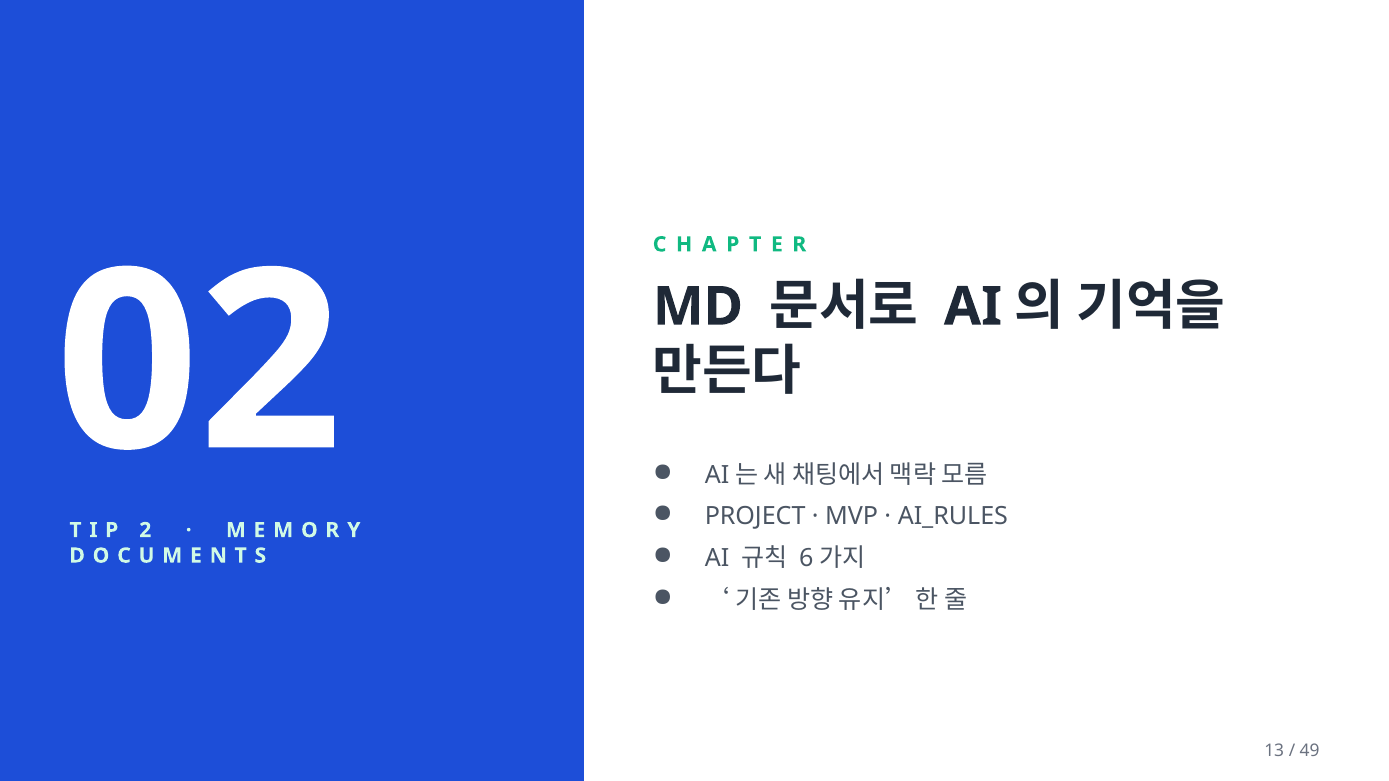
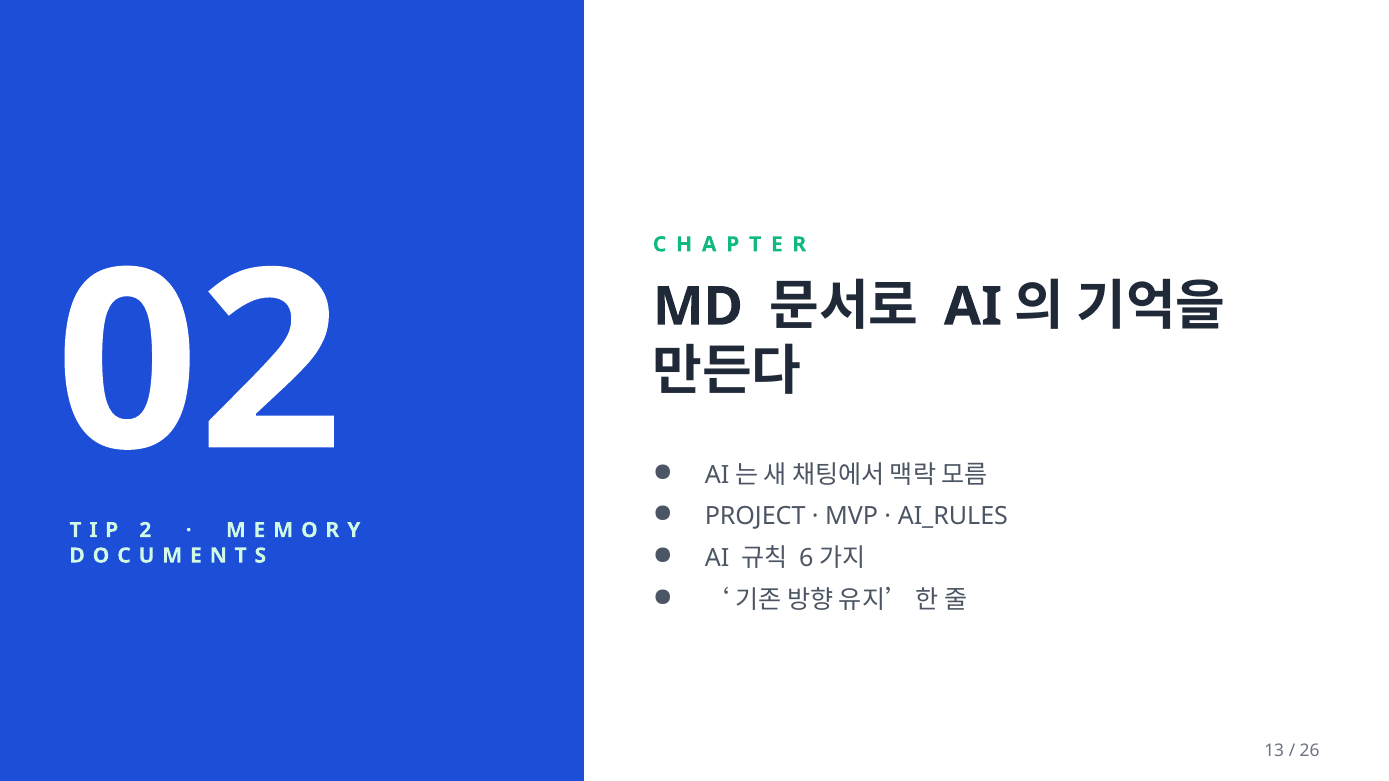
49: 49 -> 26
